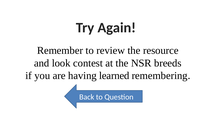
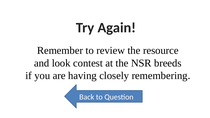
learned: learned -> closely
